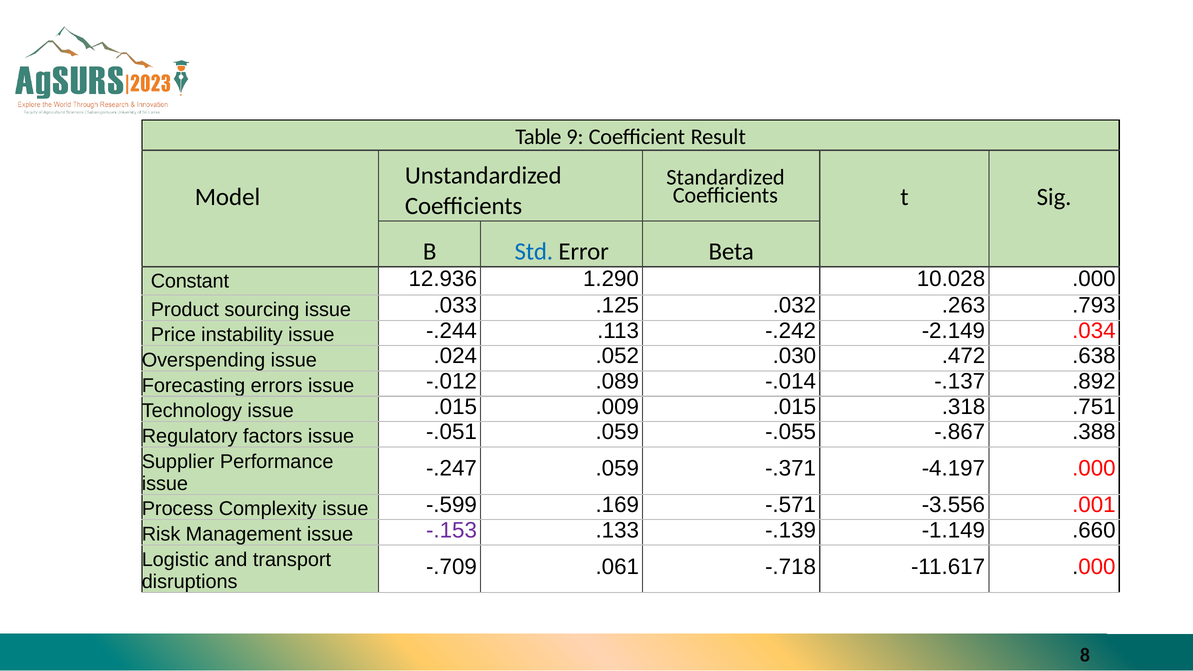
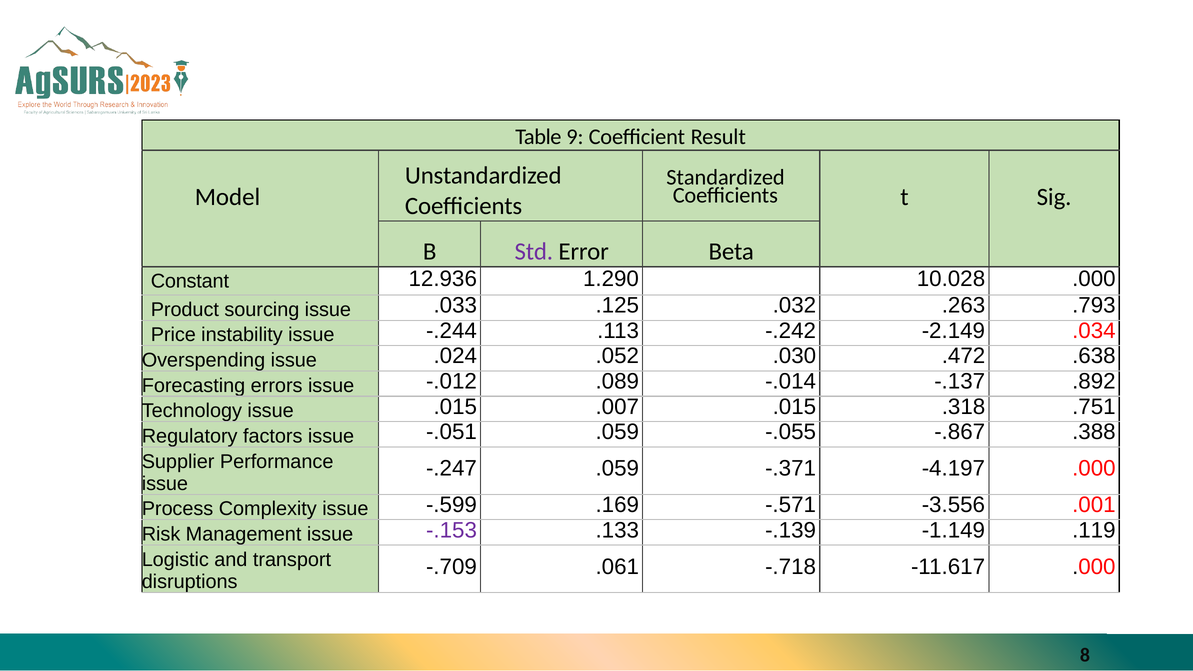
Std colour: blue -> purple
.009: .009 -> .007
.660: .660 -> .119
